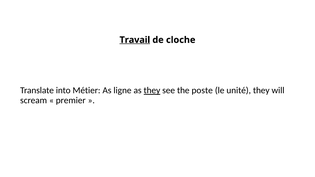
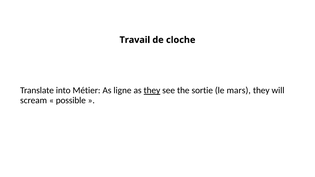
Travail underline: present -> none
poste: poste -> sortie
unité: unité -> mars
premier: premier -> possible
